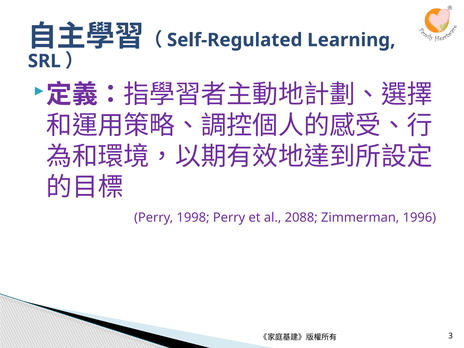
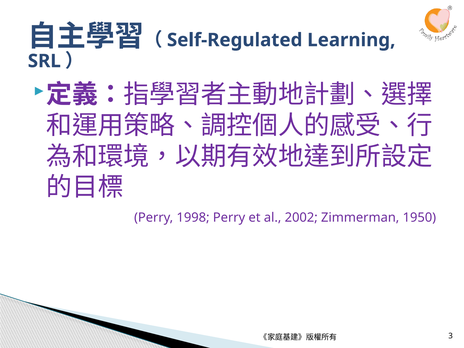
2088: 2088 -> 2002
1996: 1996 -> 1950
